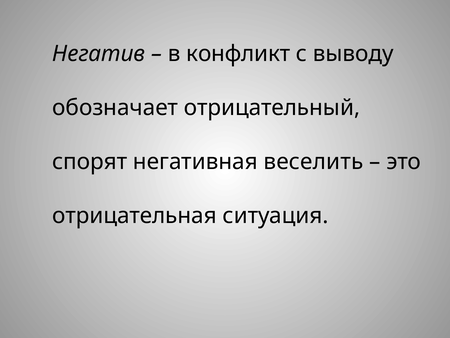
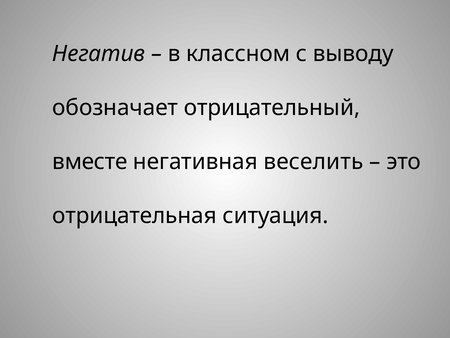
конфликт: конфликт -> классном
спорят: спорят -> вместе
